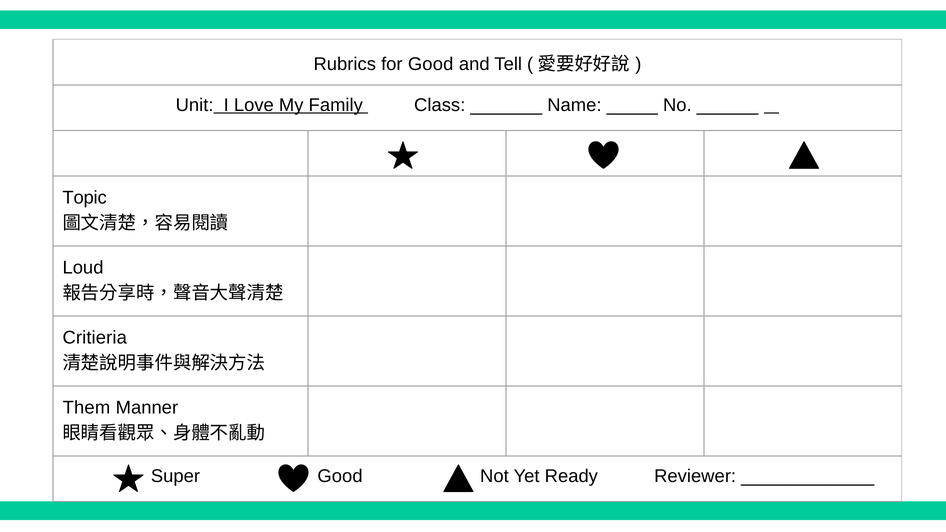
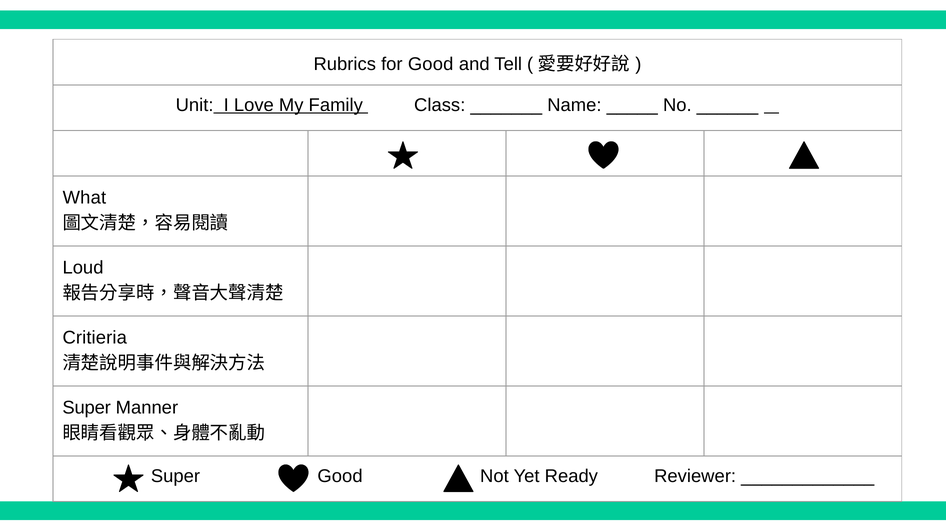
Topic: Topic -> What
Them at (86, 408): Them -> Super
